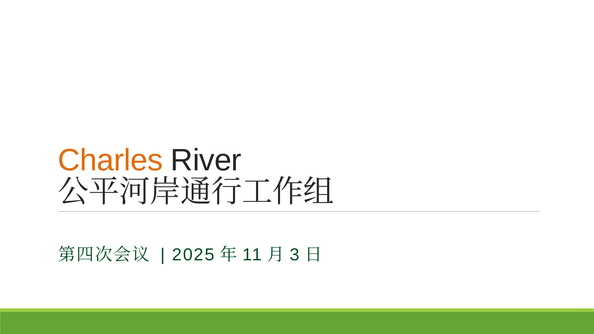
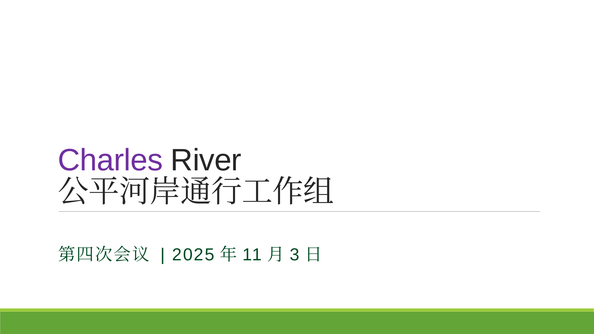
Charles colour: orange -> purple
